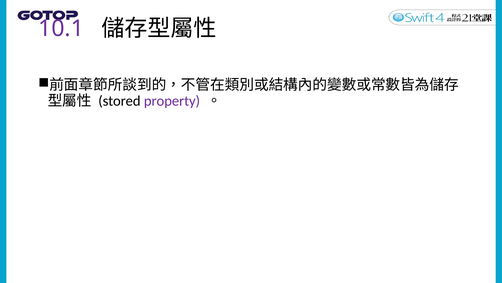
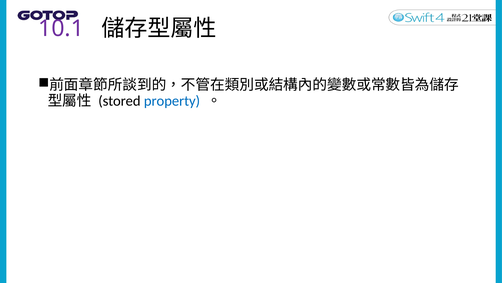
property colour: purple -> blue
